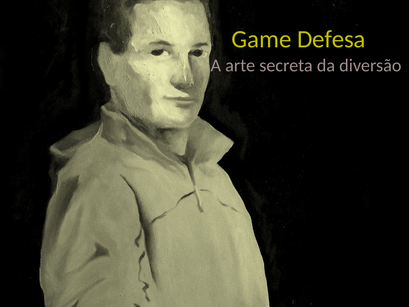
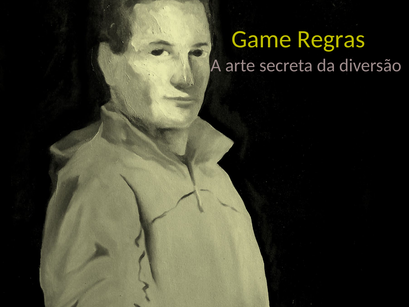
Defesa: Defesa -> Regras
